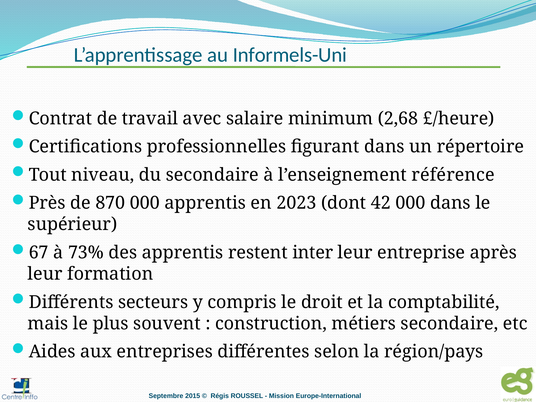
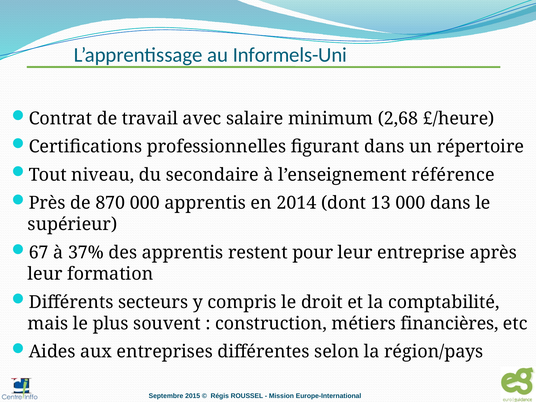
2023: 2023 -> 2014
42: 42 -> 13
73%: 73% -> 37%
inter: inter -> pour
métiers secondaire: secondaire -> financières
